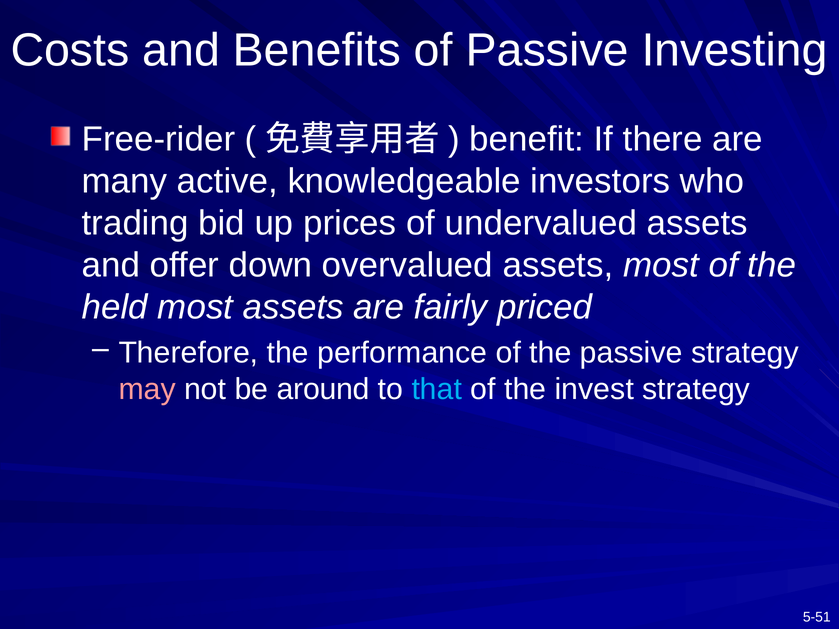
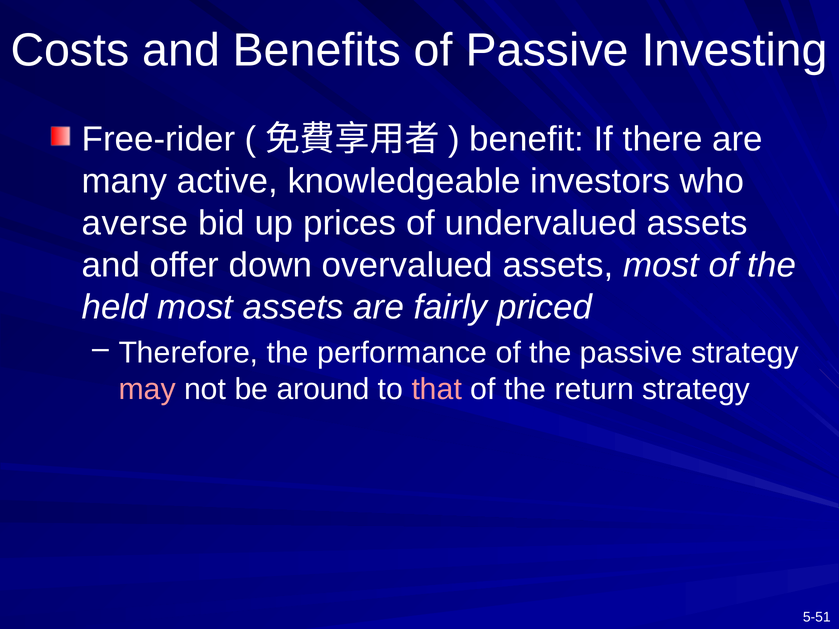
trading: trading -> averse
that colour: light blue -> pink
invest: invest -> return
